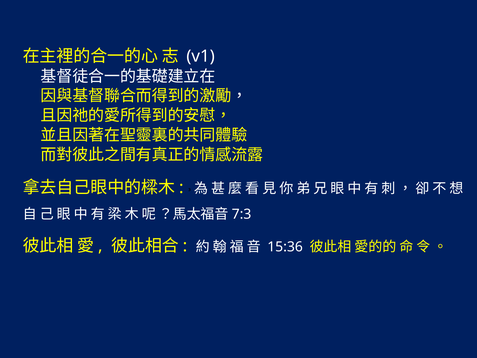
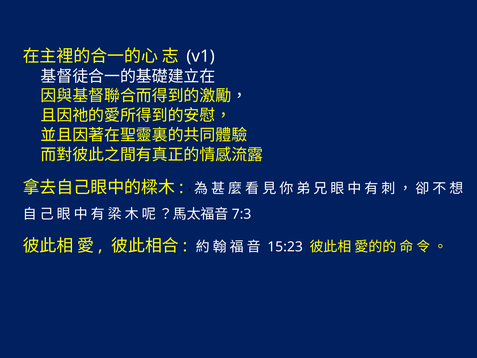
15:36: 15:36 -> 15:23
